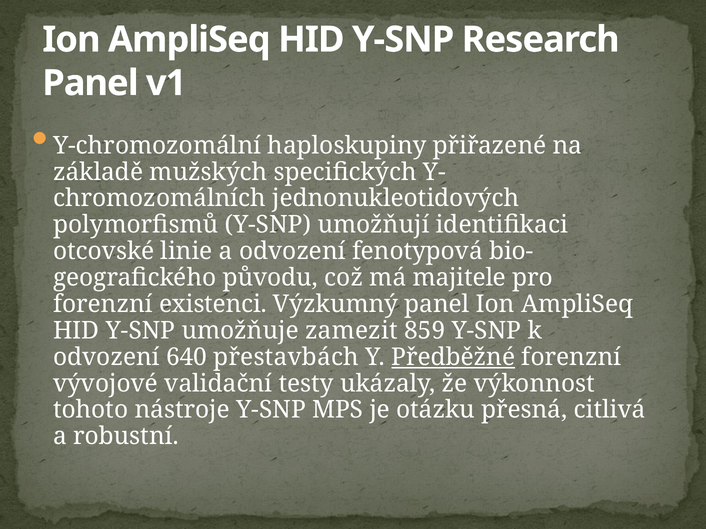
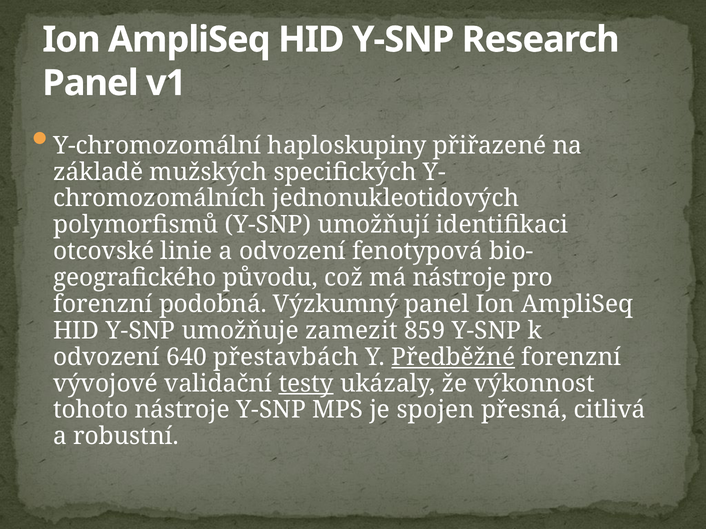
má majitele: majitele -> nástroje
existenci: existenci -> podobná
testy underline: none -> present
otázku: otázku -> spojen
